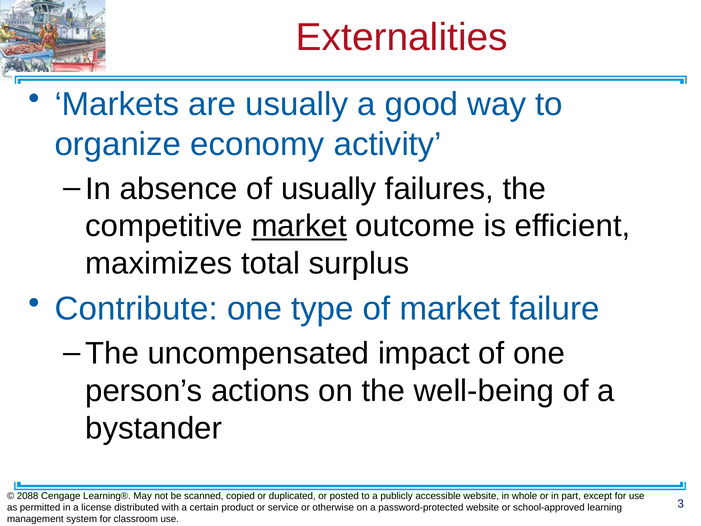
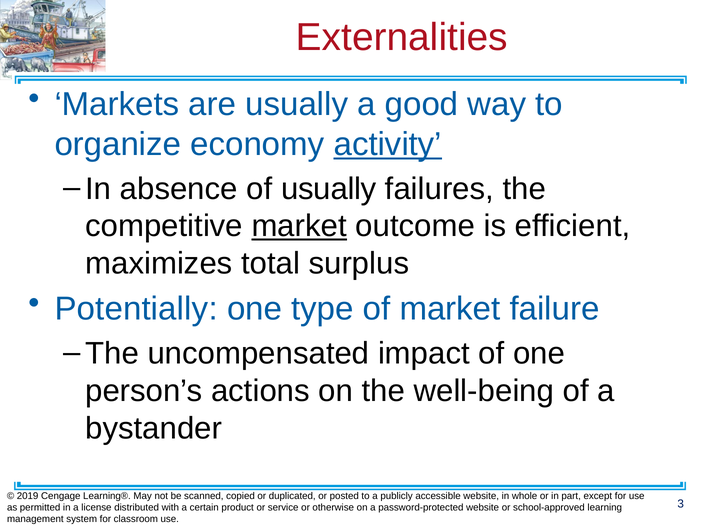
activity underline: none -> present
Contribute: Contribute -> Potentially
2088: 2088 -> 2019
